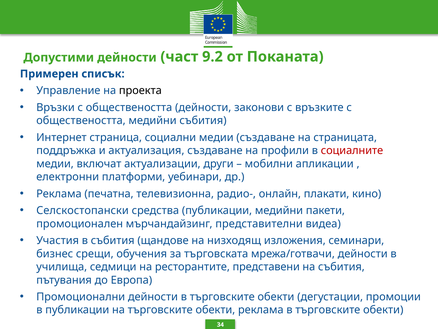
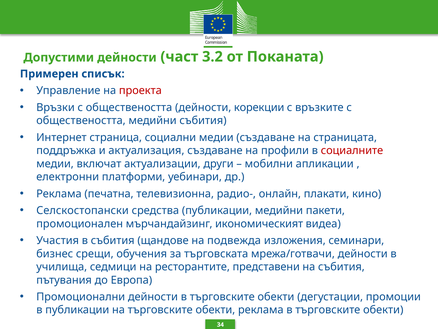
9.2: 9.2 -> 3.2
проекта colour: black -> red
законови: законови -> корекции
представителни: представителни -> икономическият
низходящ: низходящ -> подвежда
